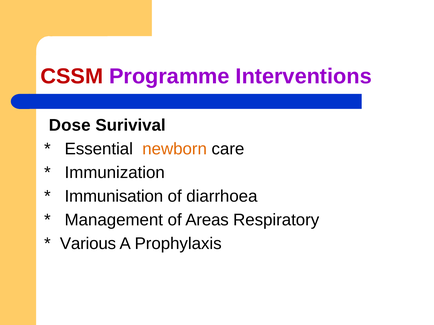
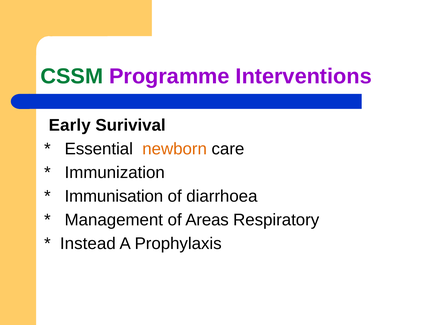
CSSM colour: red -> green
Dose: Dose -> Early
Various: Various -> Instead
